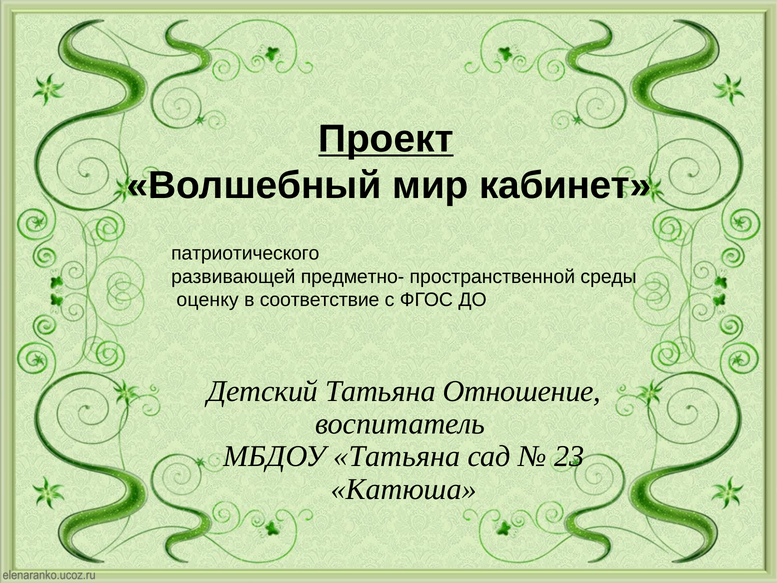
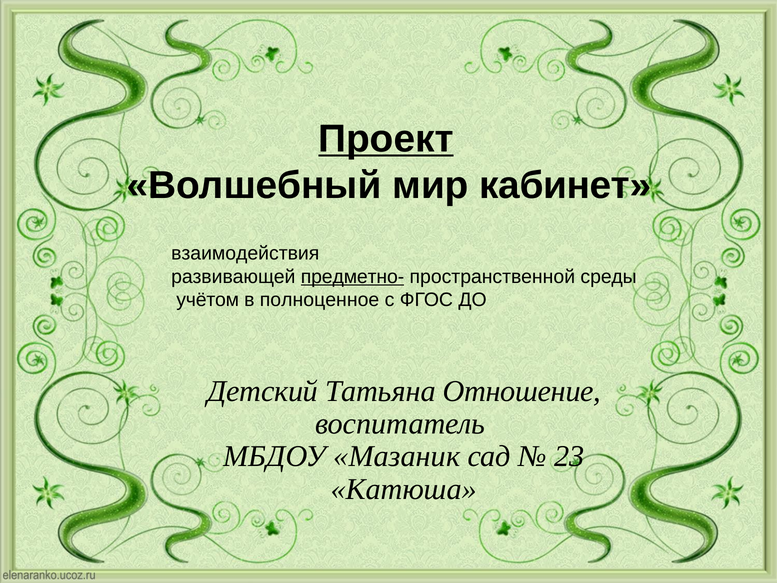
патриотического: патриотического -> взаимодействия
предметно- underline: none -> present
оценку: оценку -> учётом
соответствие: соответствие -> полноценное
МБДОУ Татьяна: Татьяна -> Мазаник
